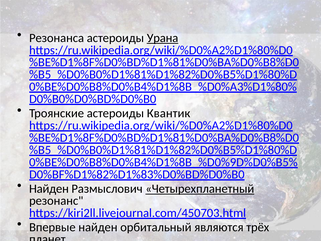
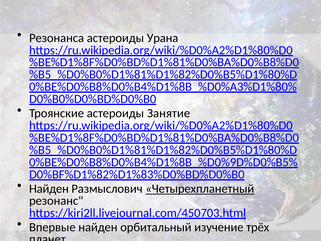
Урана underline: present -> none
Квантик: Квантик -> Занятие
являются: являются -> изучение
